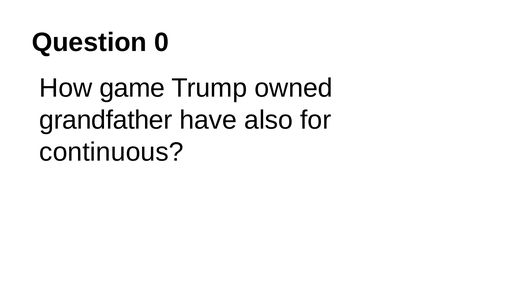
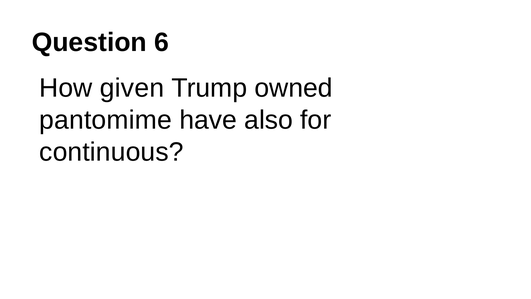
0: 0 -> 6
game: game -> given
grandfather: grandfather -> pantomime
